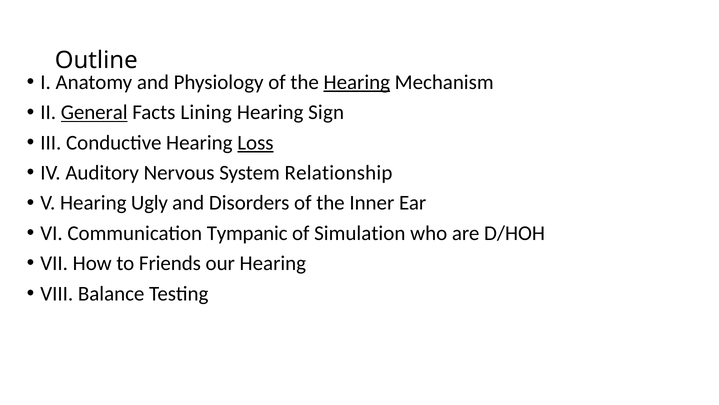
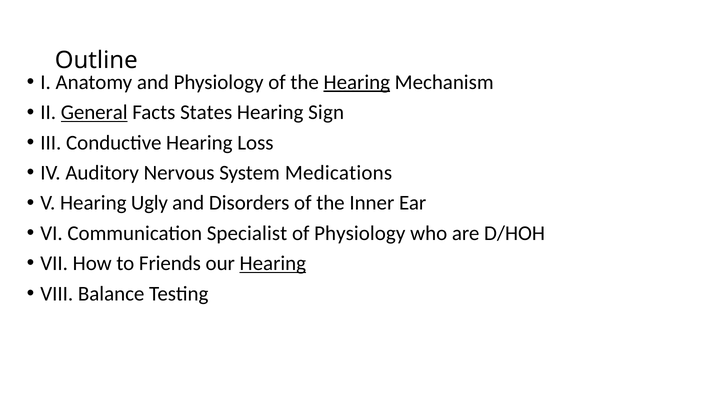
Lining: Lining -> States
Loss underline: present -> none
Relationship: Relationship -> Medications
Tympanic: Tympanic -> Specialist
of Simulation: Simulation -> Physiology
Hearing at (273, 263) underline: none -> present
